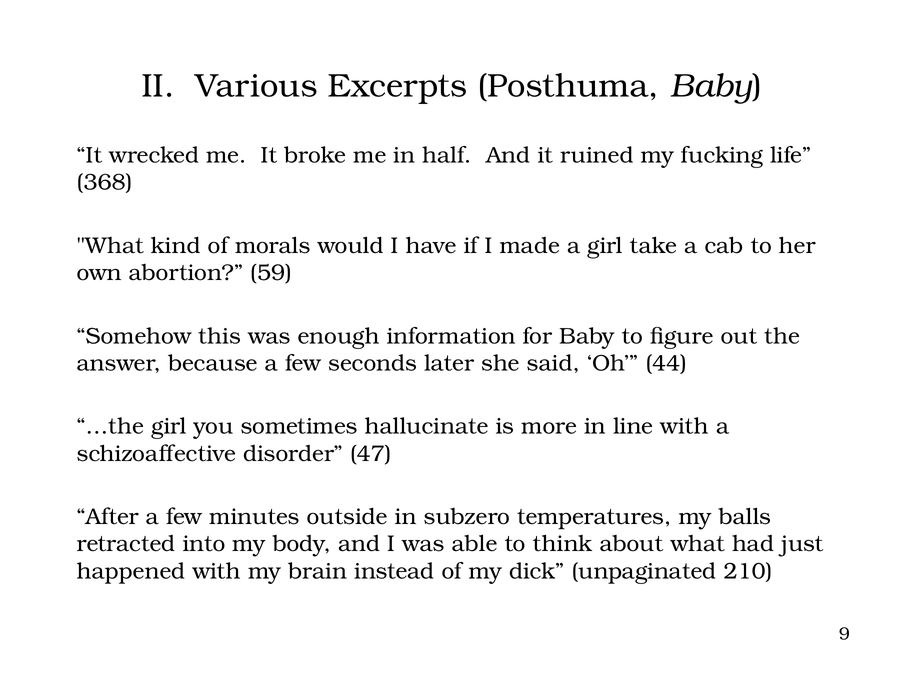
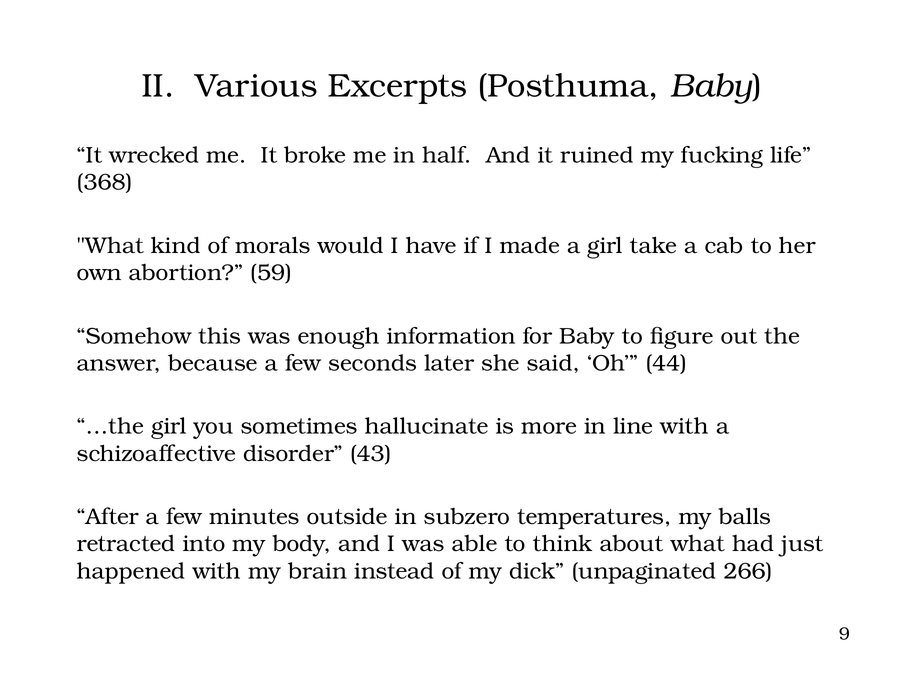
47: 47 -> 43
210: 210 -> 266
